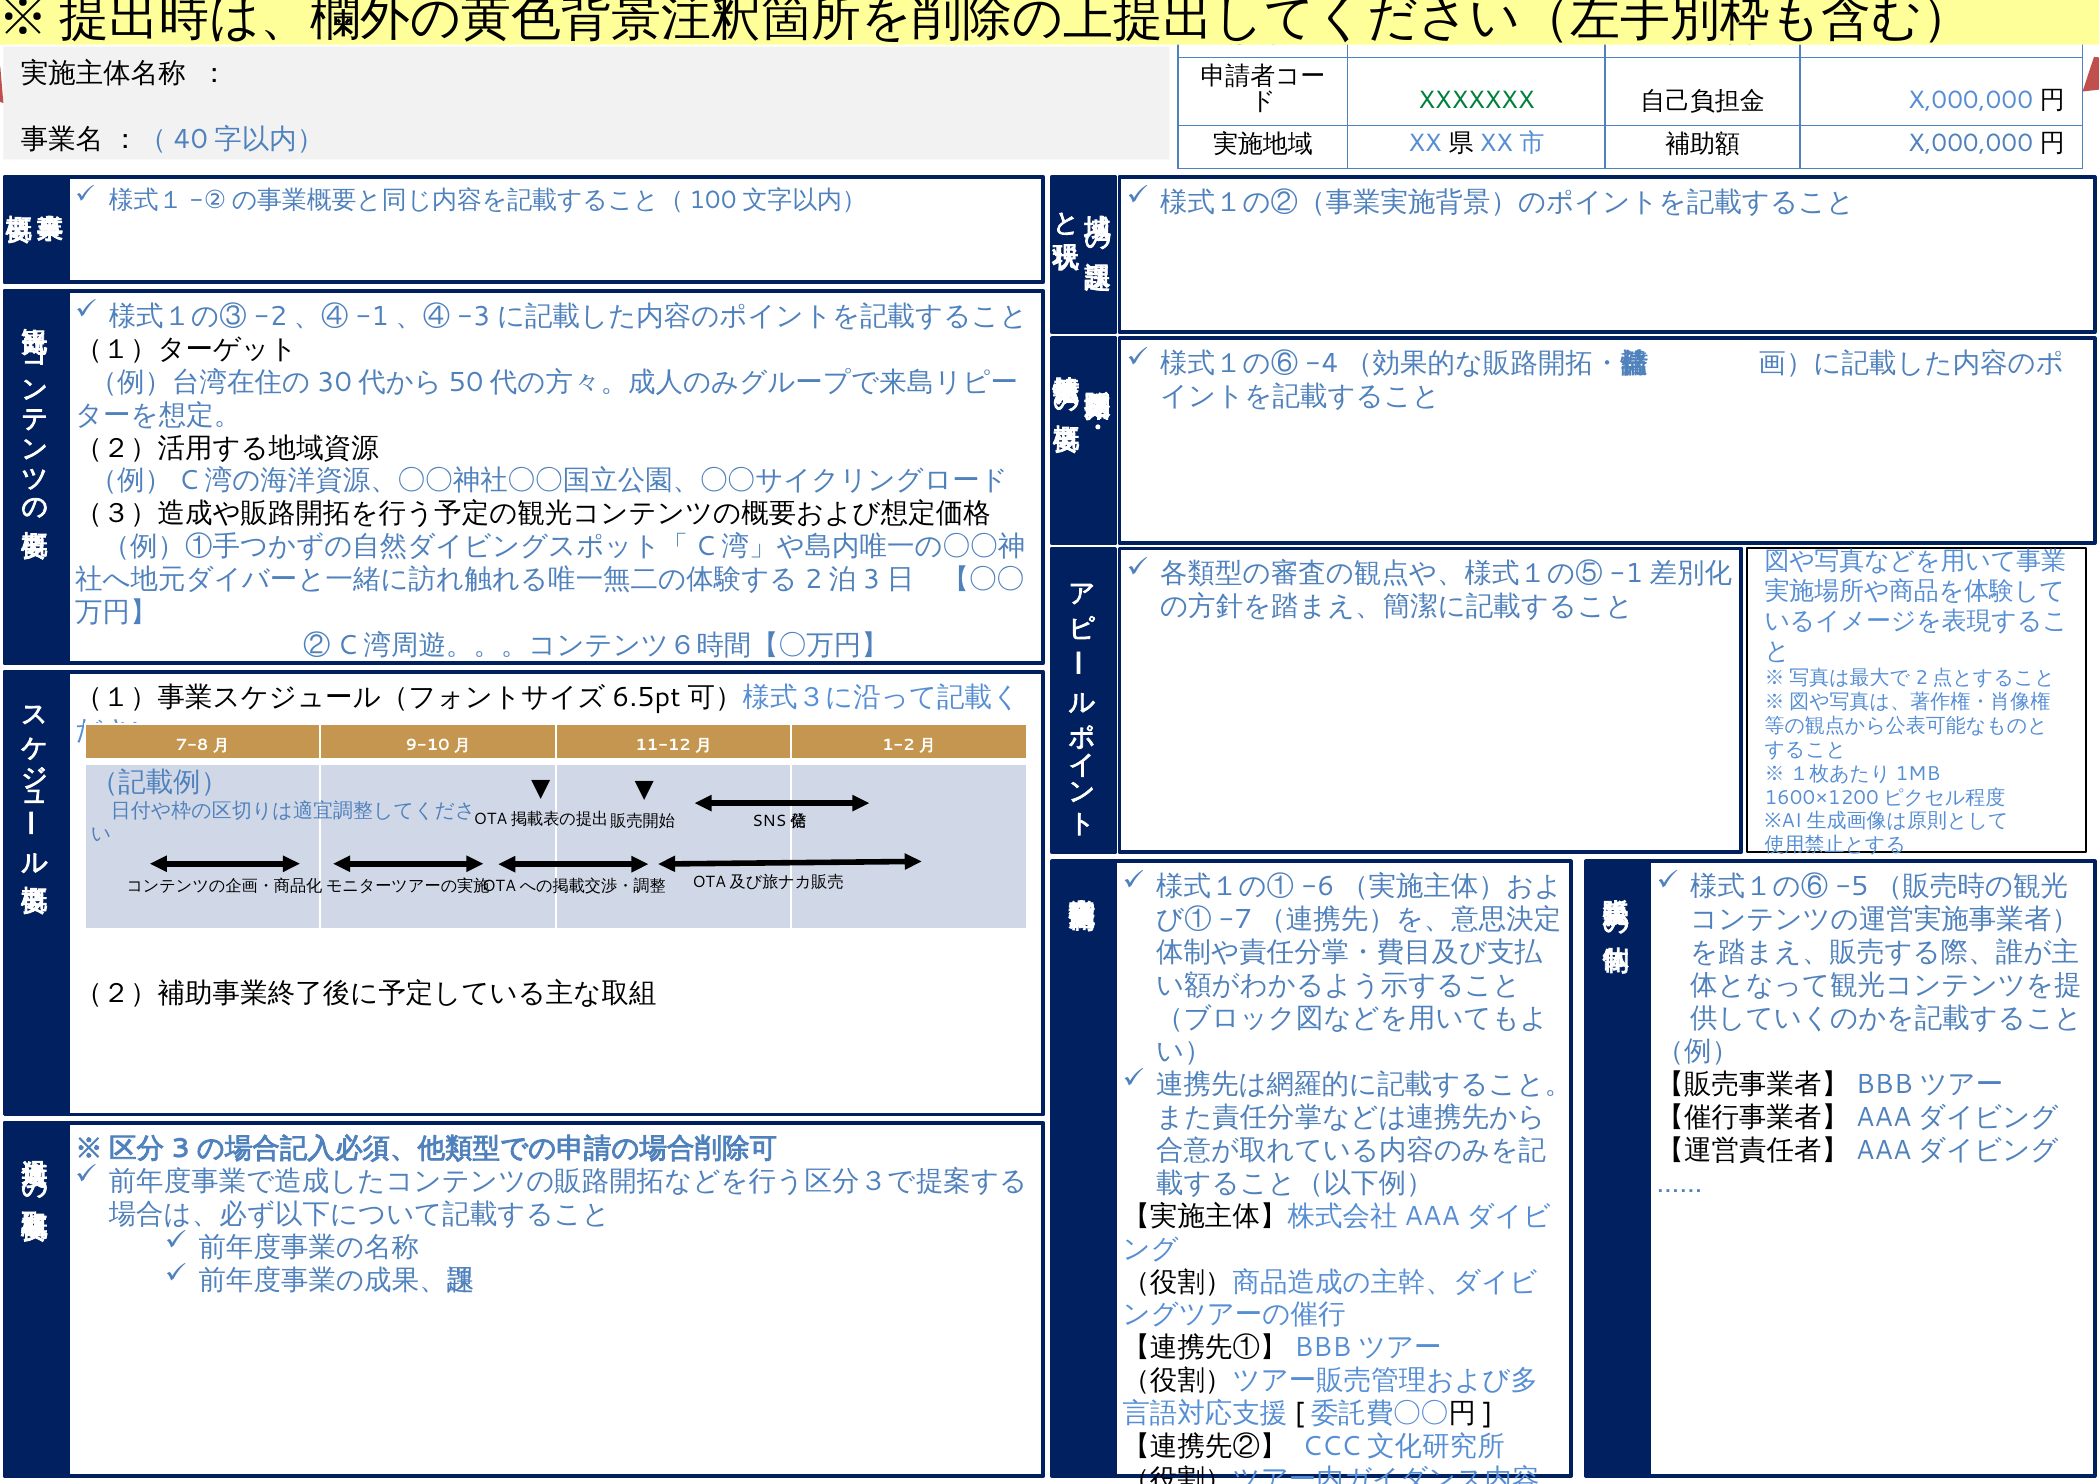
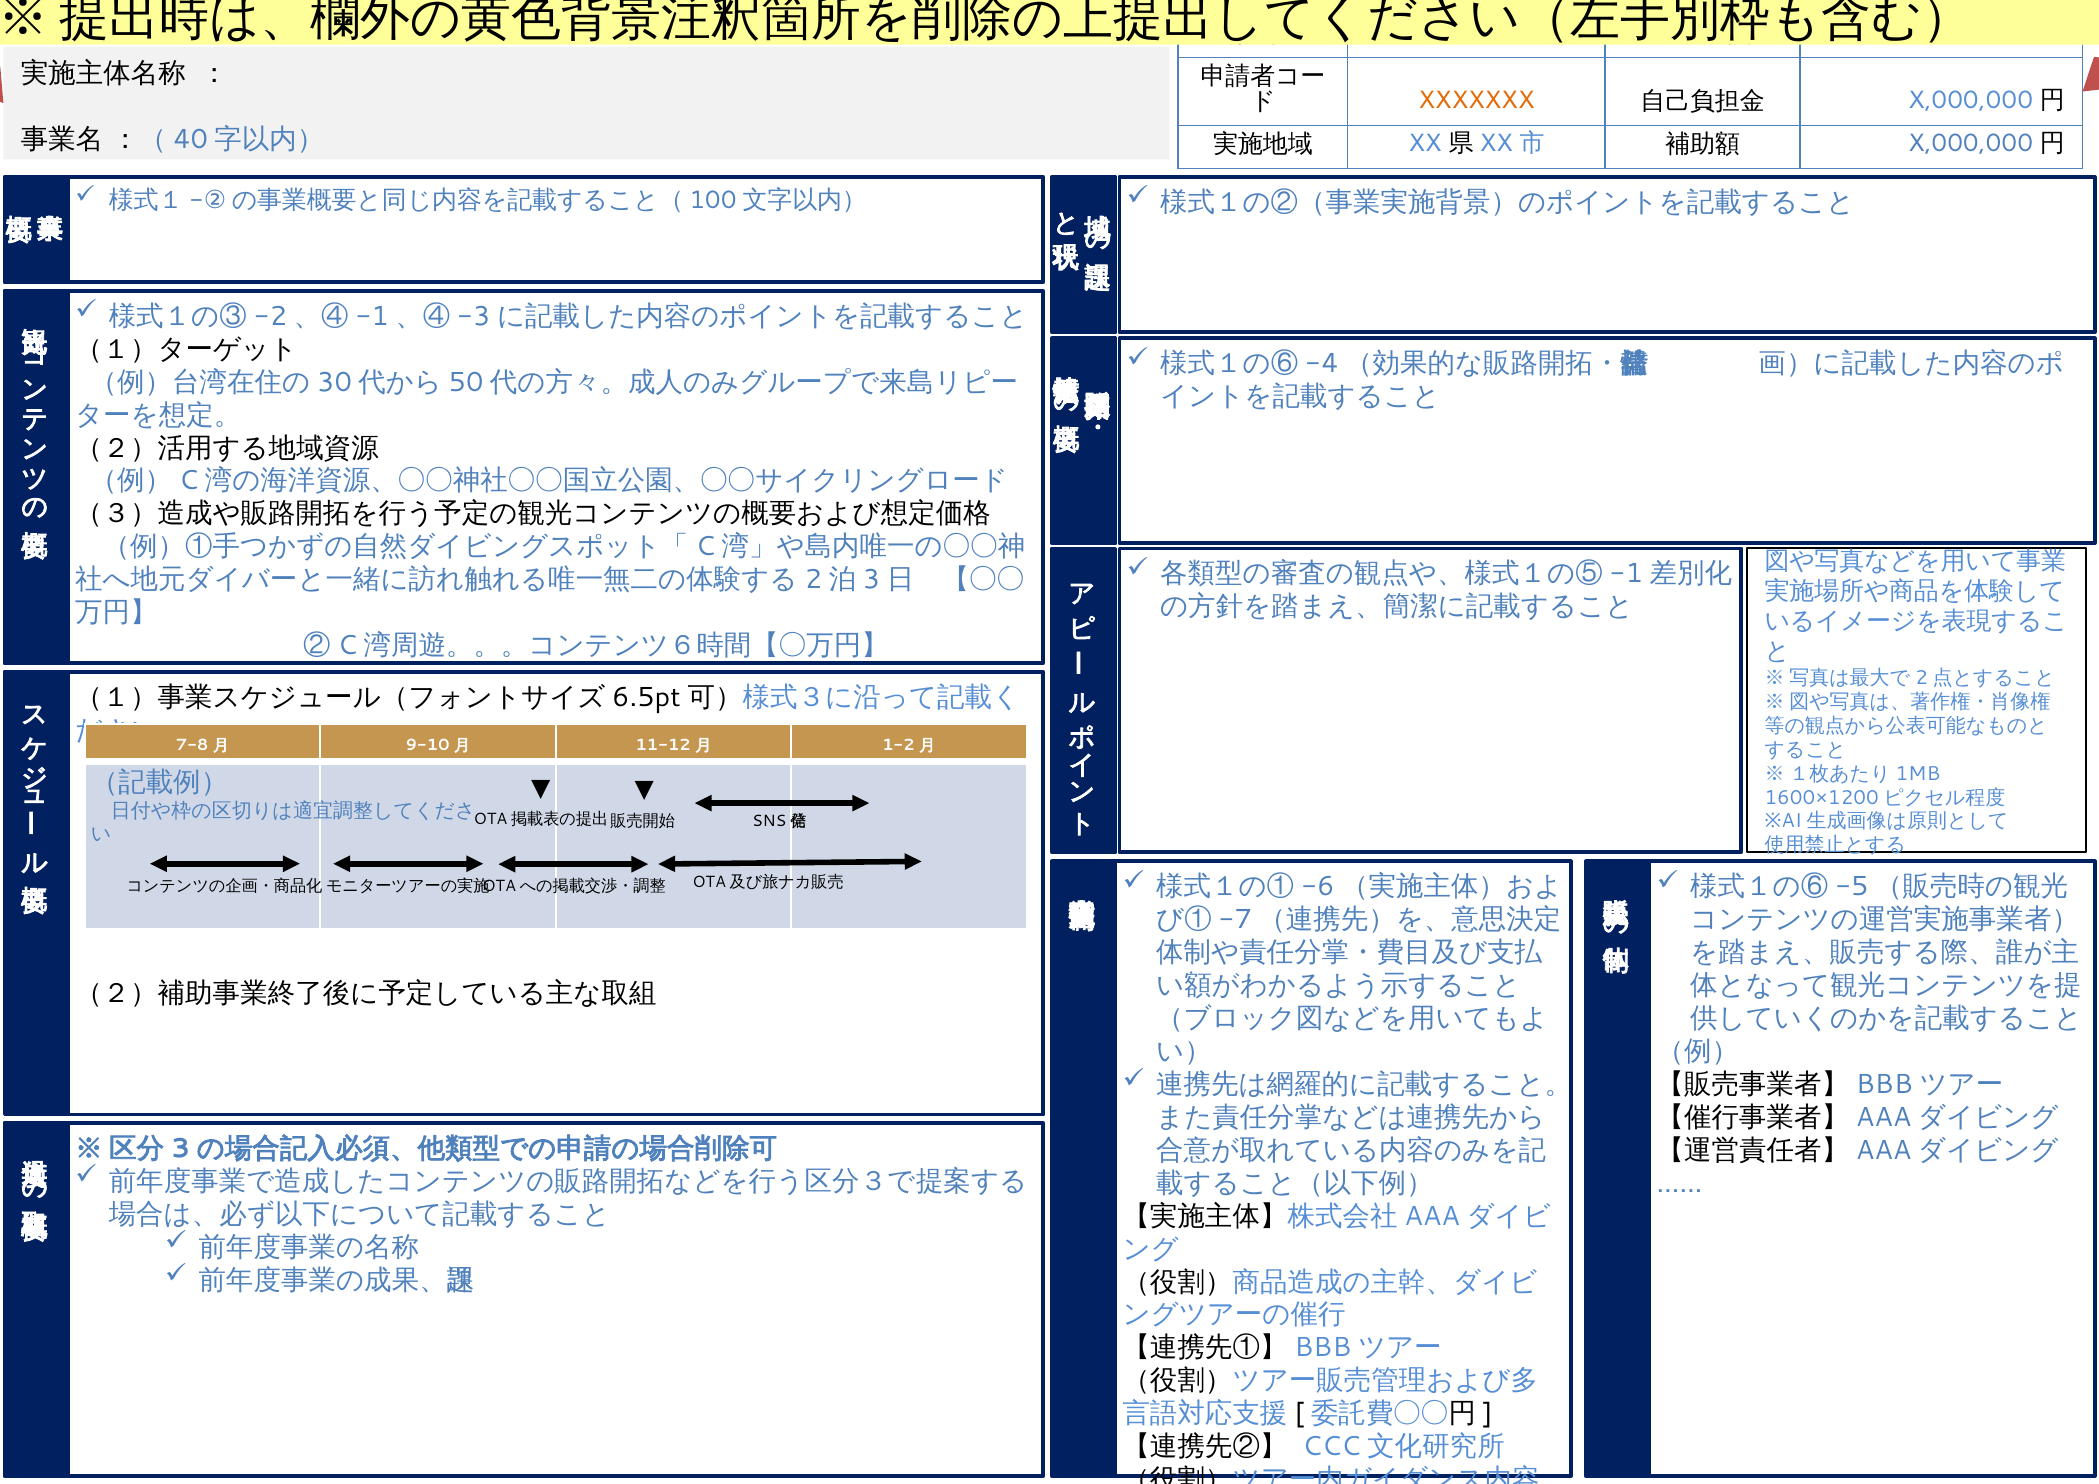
XXXXXXX colour: green -> orange
